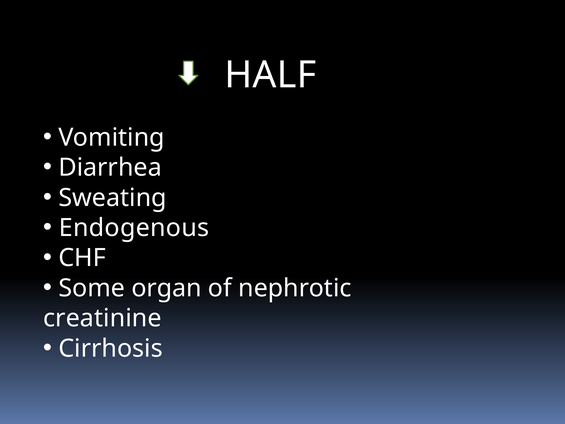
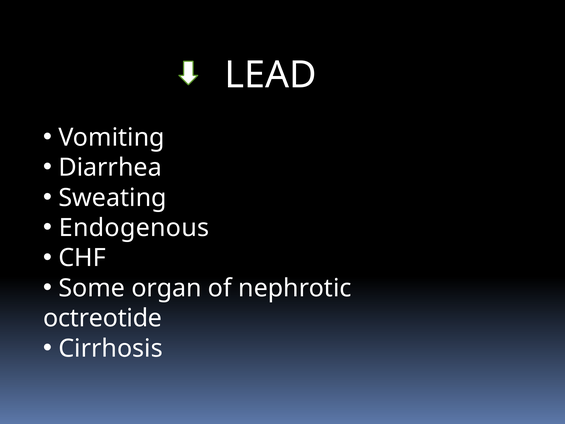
HALF: HALF -> LEAD
creatinine: creatinine -> octreotide
